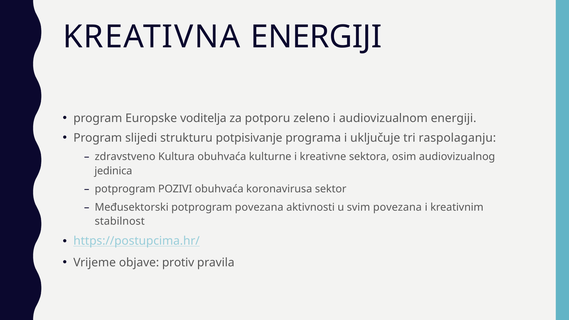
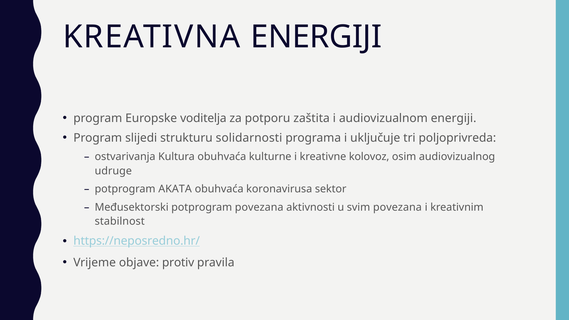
zeleno: zeleno -> zaštita
potpisivanje: potpisivanje -> solidarnosti
raspolaganju: raspolaganju -> poljoprivreda
zdravstveno: zdravstveno -> ostvarivanja
sektora: sektora -> kolovoz
jedinica: jedinica -> udruge
POZIVI: POZIVI -> AKATA
https://postupcima.hr/: https://postupcima.hr/ -> https://neposredno.hr/
